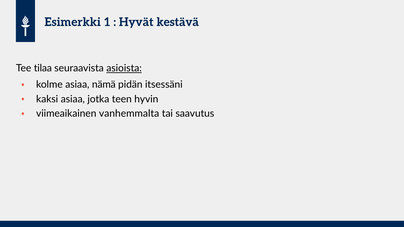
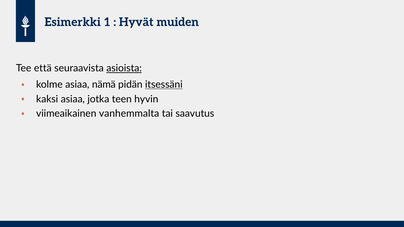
kestävä: kestävä -> muiden
tilaa: tilaa -> että
itsessäni underline: none -> present
